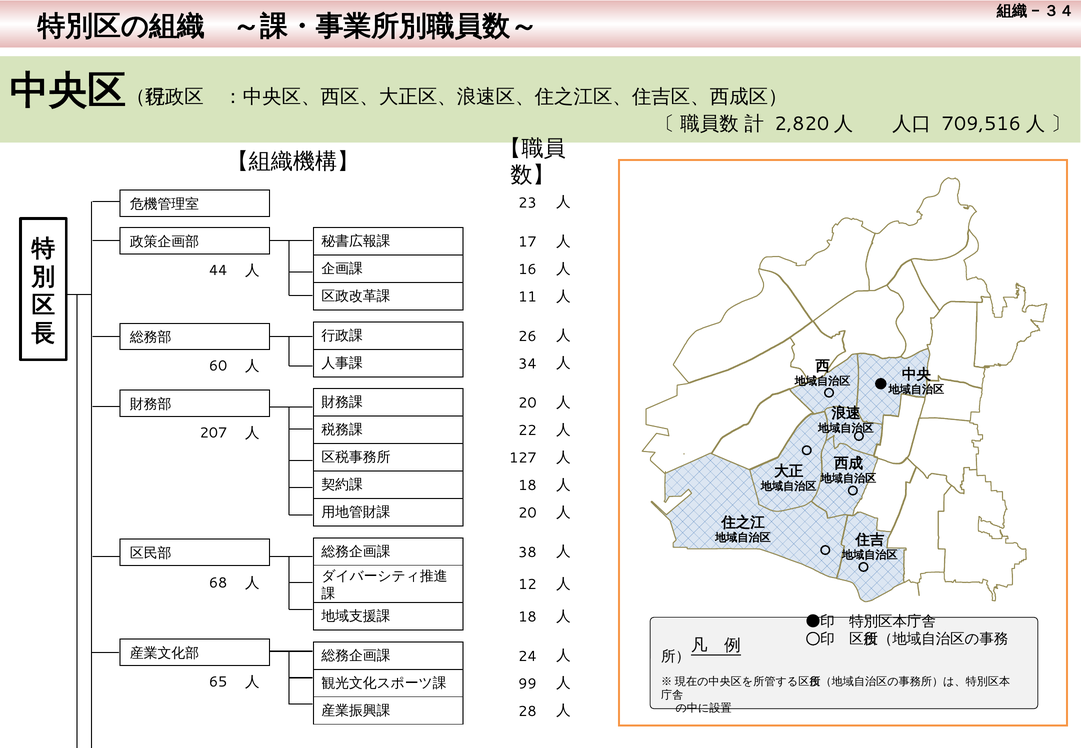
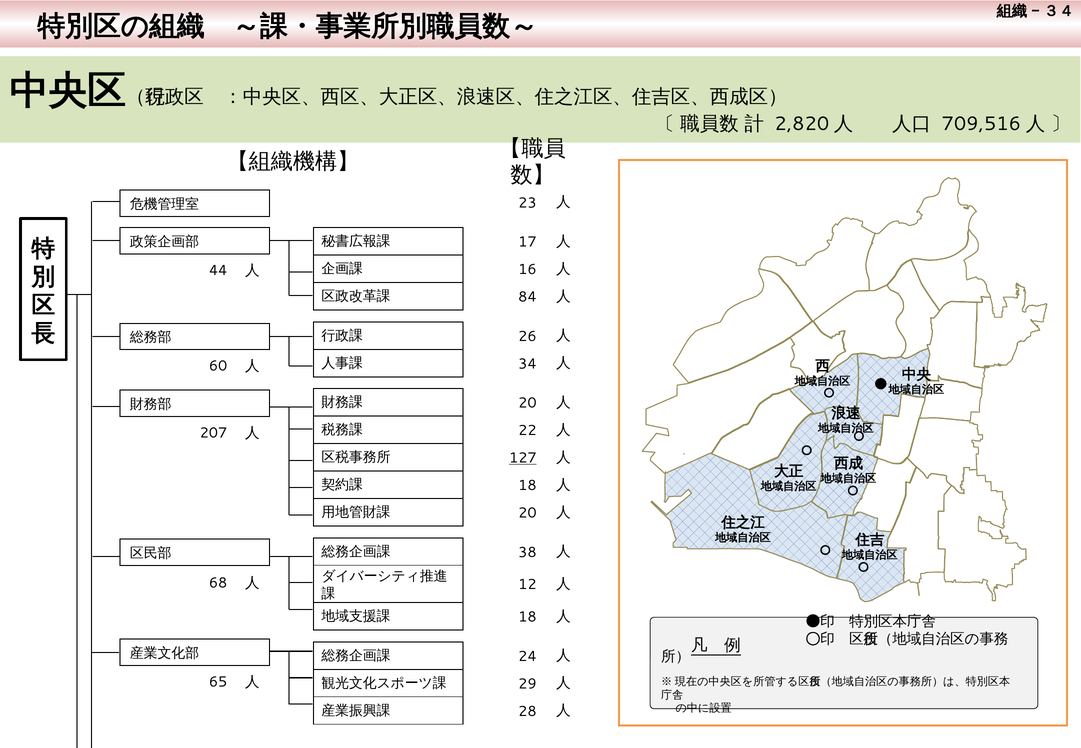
11: 11 -> 84
127 underline: none -> present
99: 99 -> 29
